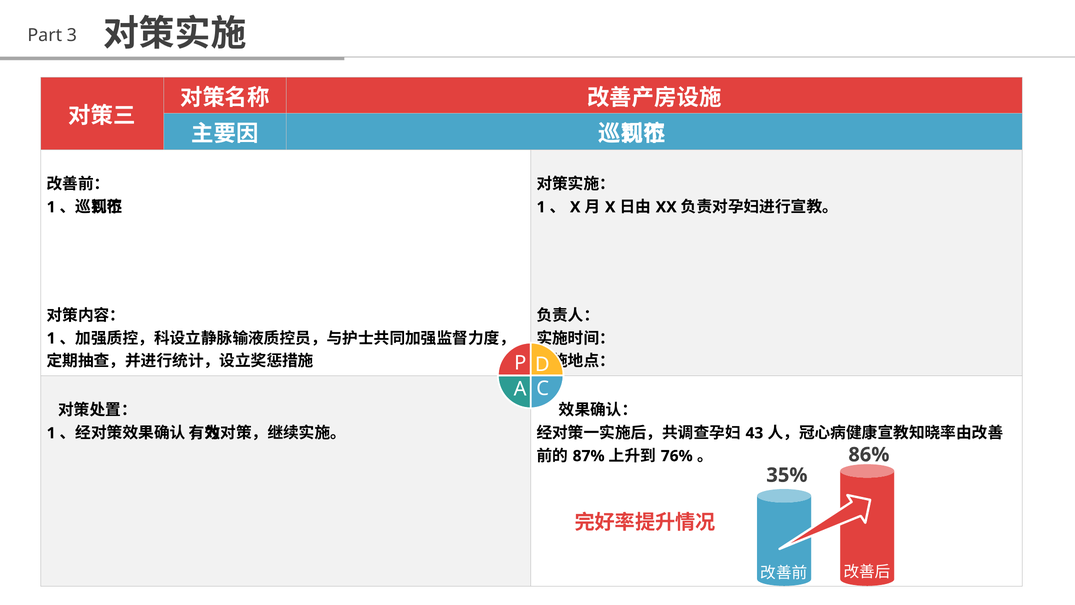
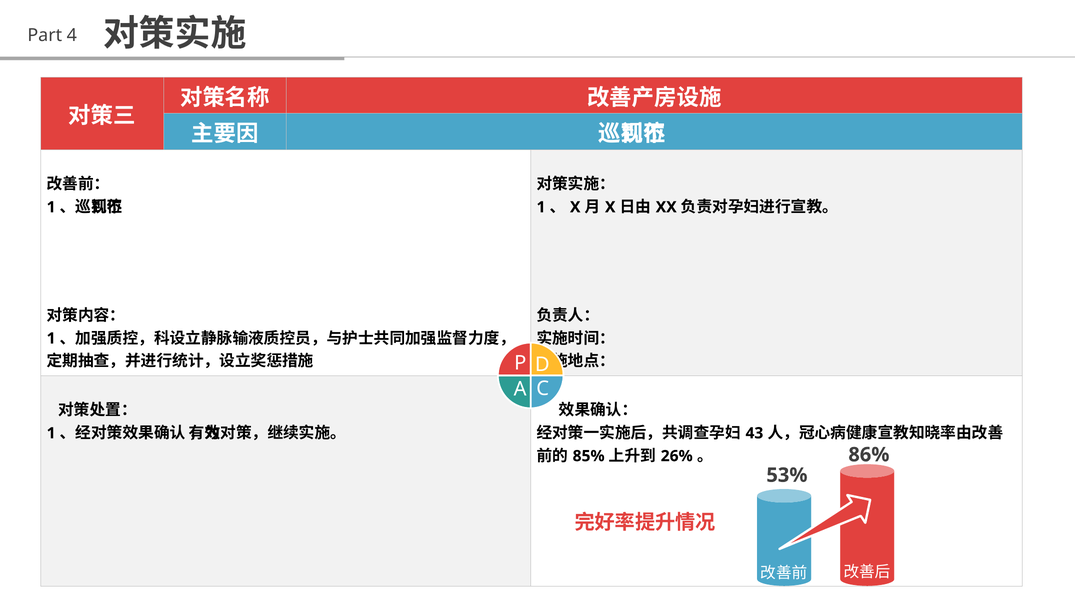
3: 3 -> 4
87%: 87% -> 85%
76%: 76% -> 26%
35%: 35% -> 53%
